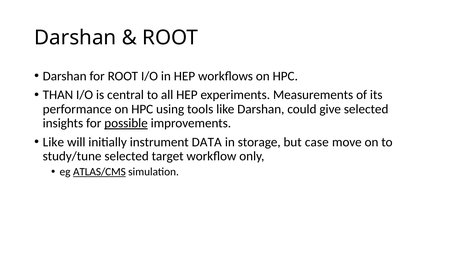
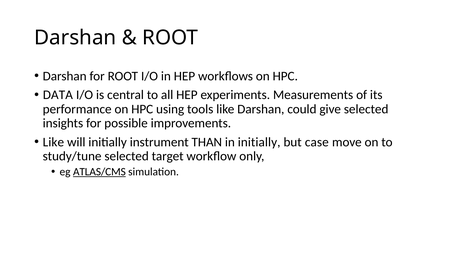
THAN: THAN -> DATA
possible underline: present -> none
DATA: DATA -> THAN
in storage: storage -> initially
